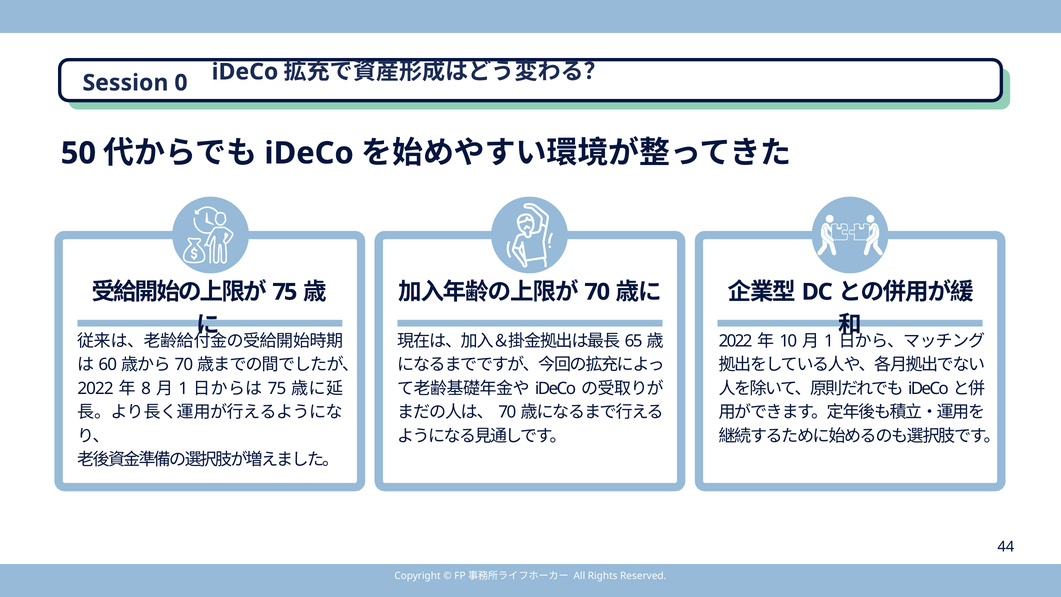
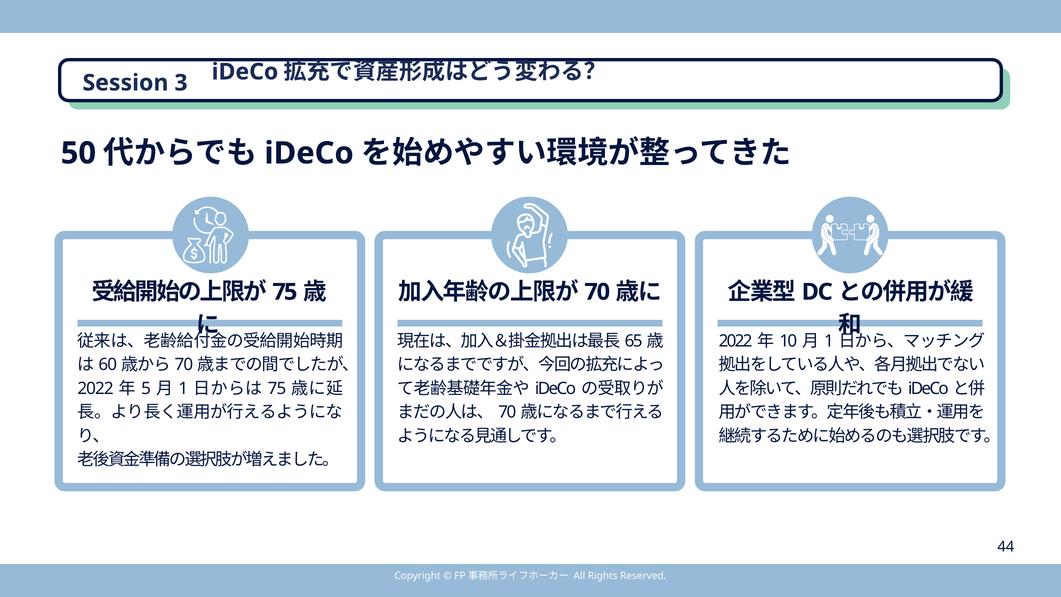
0: 0 -> 3
8: 8 -> 5
